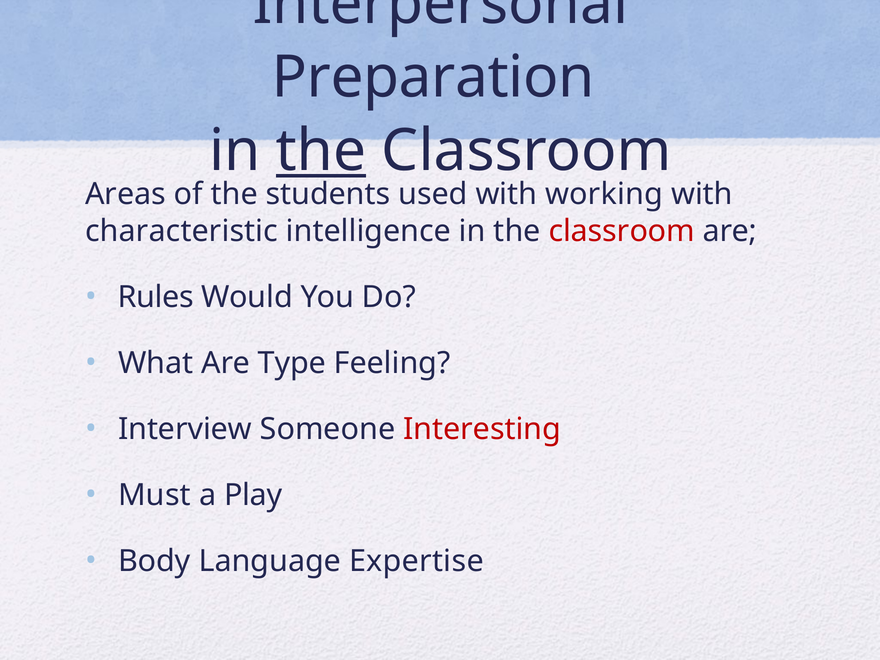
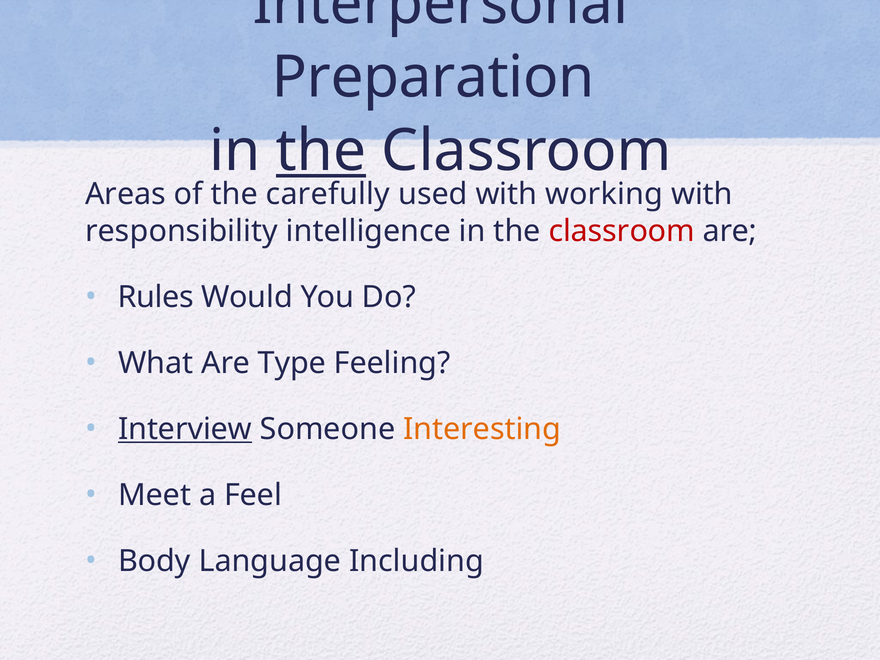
students: students -> carefully
characteristic: characteristic -> responsibility
Interview underline: none -> present
Interesting colour: red -> orange
Must: Must -> Meet
Play: Play -> Feel
Expertise: Expertise -> Including
